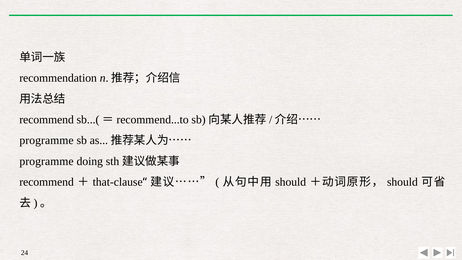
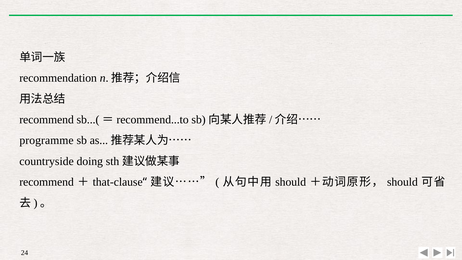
programme at (47, 161): programme -> countryside
